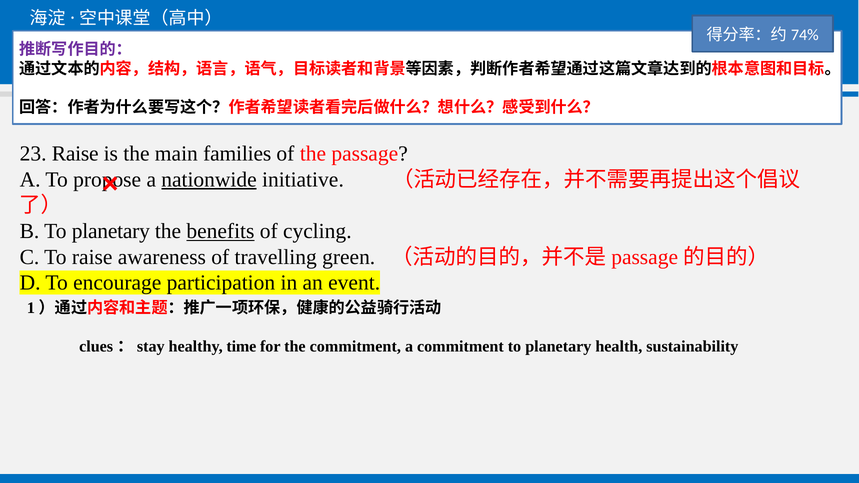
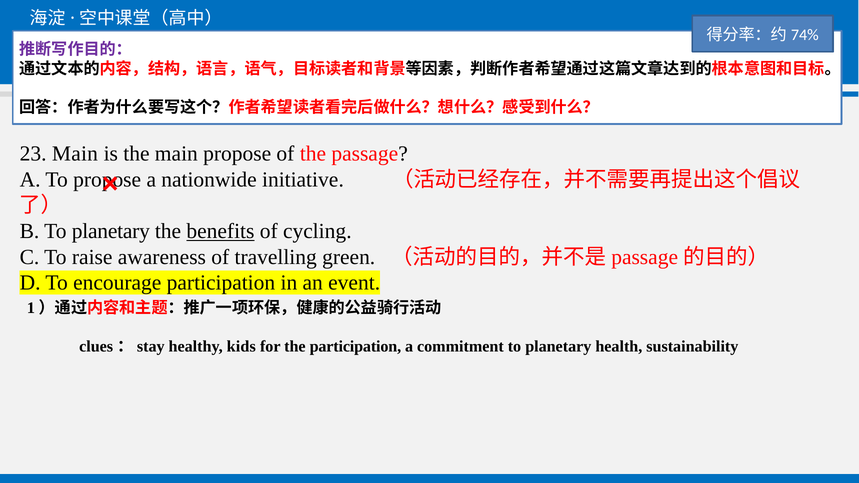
23 Raise: Raise -> Main
main families: families -> propose
nationwide underline: present -> none
time: time -> kids
the commitment: commitment -> participation
